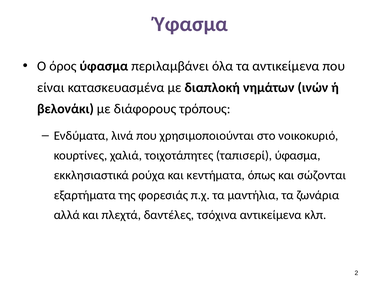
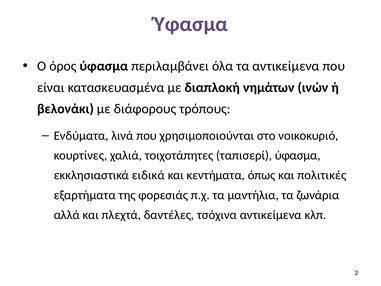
ρούχα: ρούχα -> ειδικά
σώζονται: σώζονται -> πολιτικές
